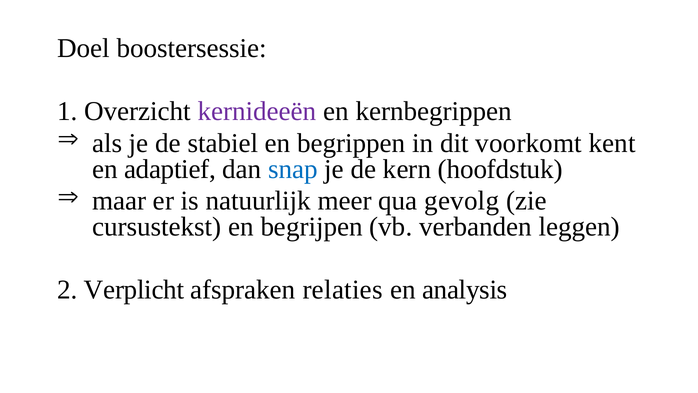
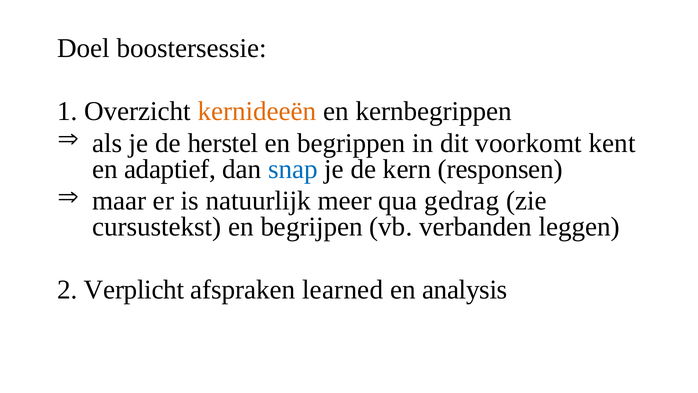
kernideeën colour: purple -> orange
stabiel: stabiel -> herstel
hoofdstuk: hoofdstuk -> responsen
gevolg: gevolg -> gedrag
relaties: relaties -> learned
